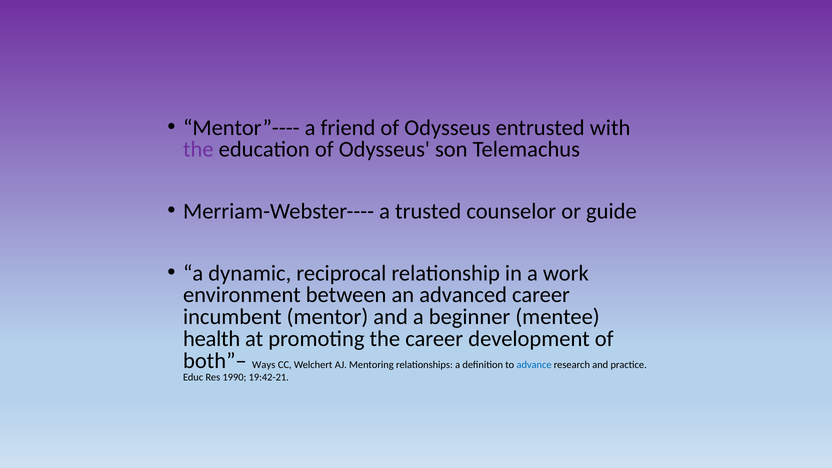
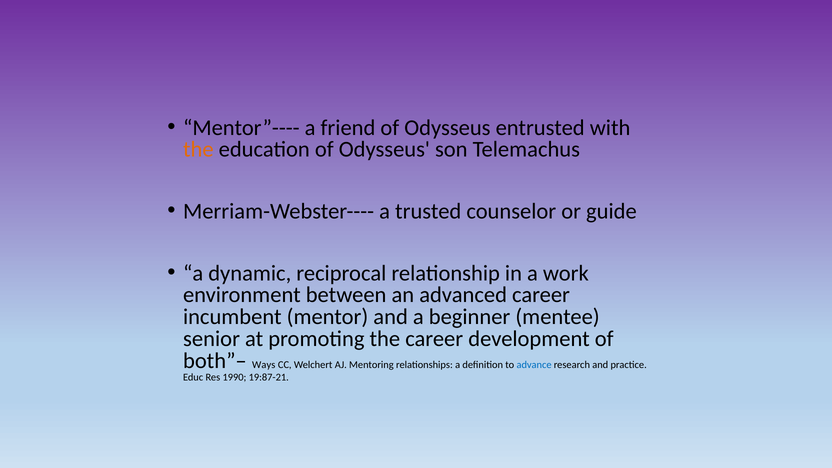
the at (198, 149) colour: purple -> orange
health: health -> senior
19:42-21: 19:42-21 -> 19:87-21
